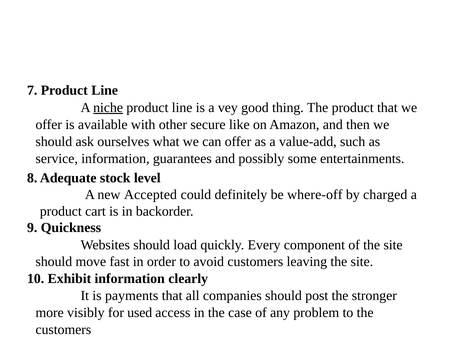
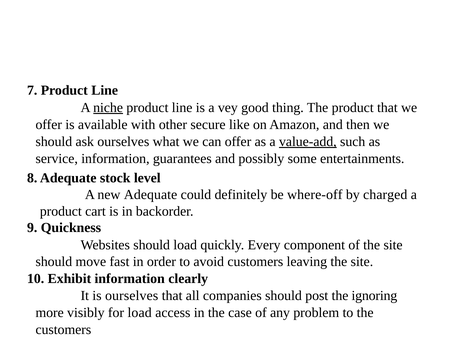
value-add underline: none -> present
new Accepted: Accepted -> Adequate
is payments: payments -> ourselves
stronger: stronger -> ignoring
for used: used -> load
